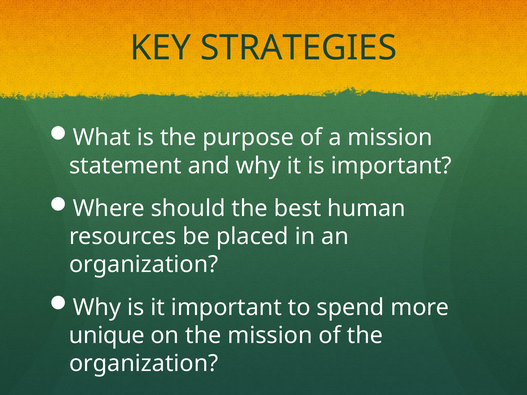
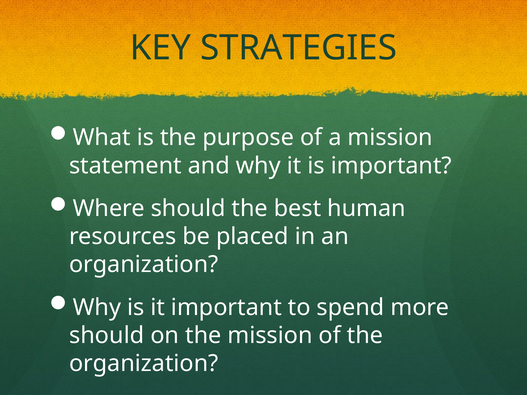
unique at (107, 336): unique -> should
